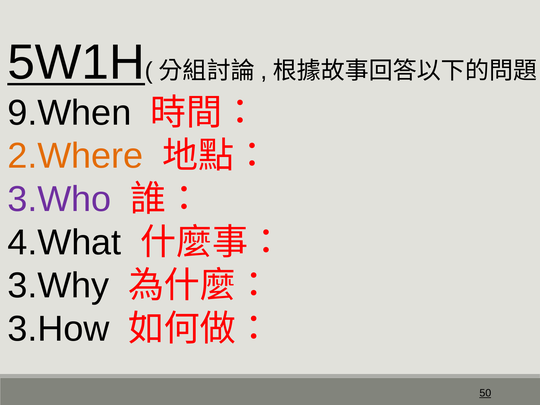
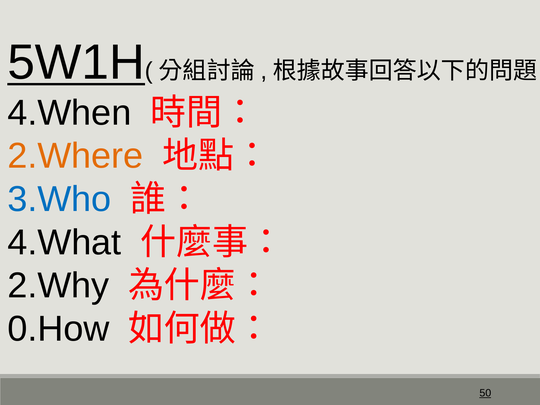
9.When: 9.When -> 4.When
3.Who colour: purple -> blue
3.Why: 3.Why -> 2.Why
3.How: 3.How -> 0.How
